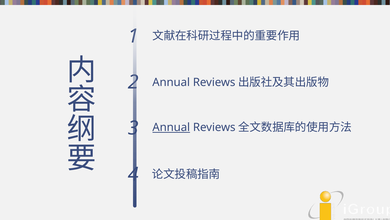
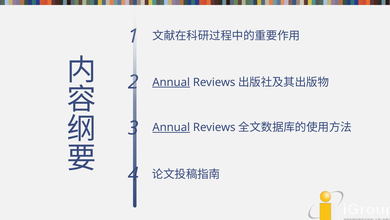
Annual at (171, 82) underline: none -> present
